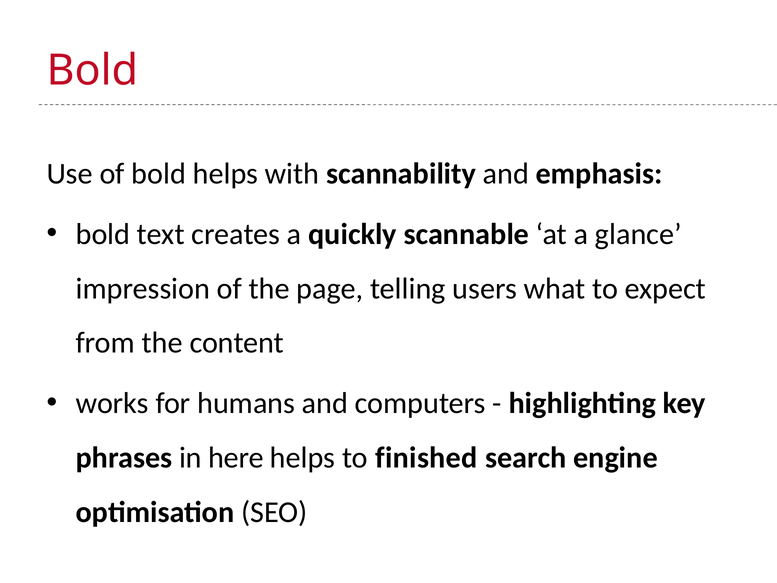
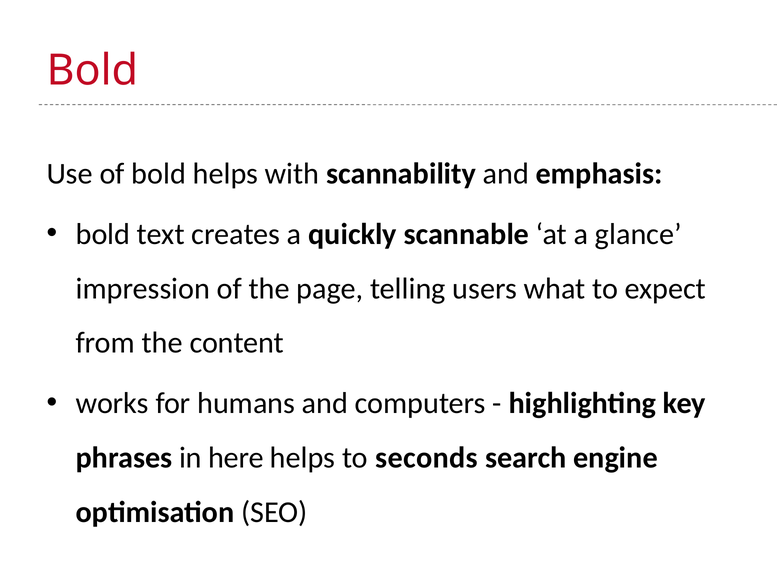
finished: finished -> seconds
